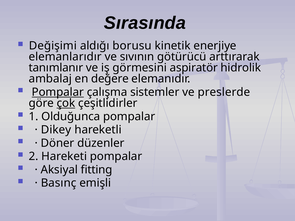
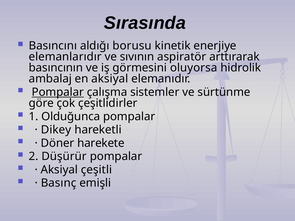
Değişimi: Değişimi -> Basıncını
götürücü: götürücü -> aspiratör
tanımlanır: tanımlanır -> basıncının
aspiratör: aspiratör -> oluyorsa
en değere: değere -> aksiyal
preslerde: preslerde -> sürtünme
çok underline: present -> none
düzenler: düzenler -> harekete
Hareketi: Hareketi -> Düşürür
fitting: fitting -> çeşitli
